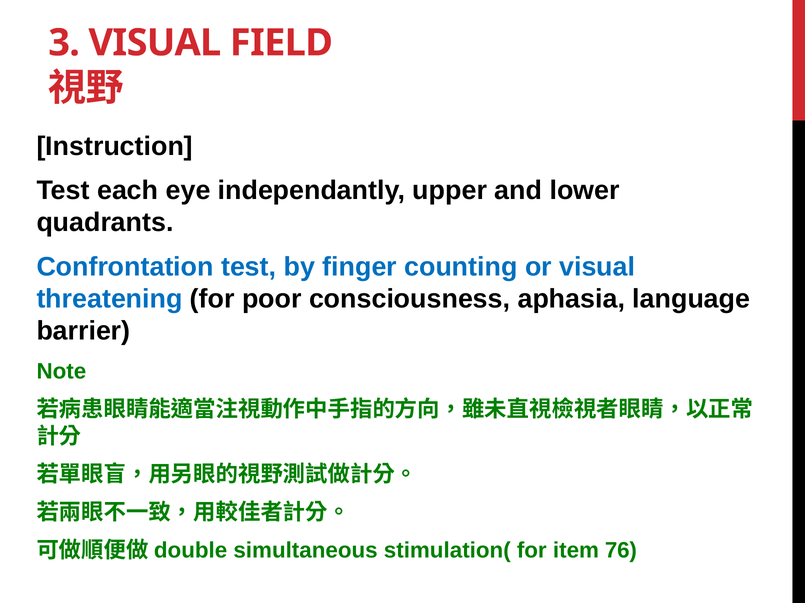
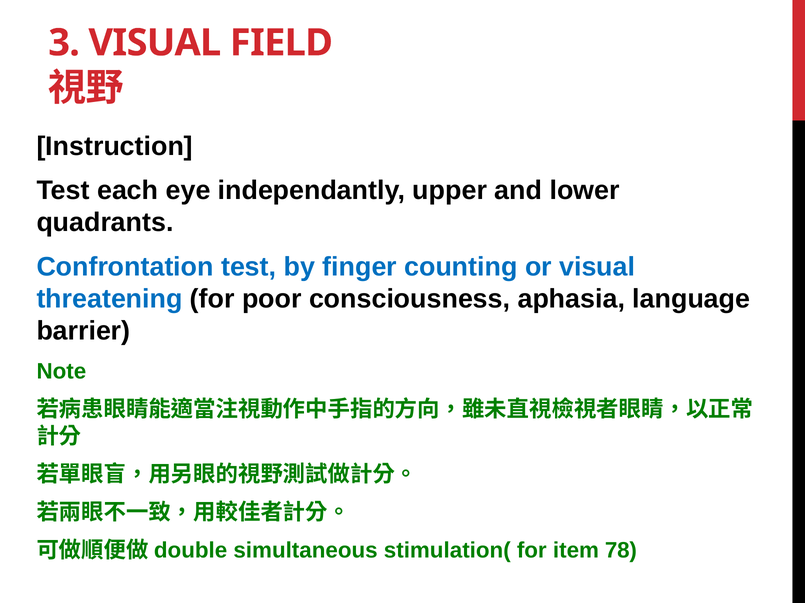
76: 76 -> 78
